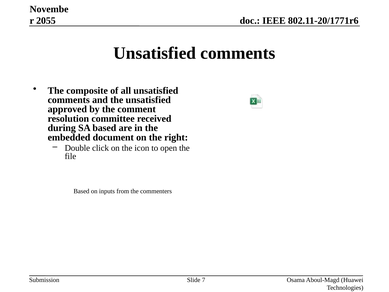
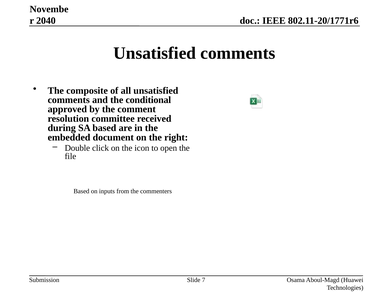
2055: 2055 -> 2040
the unsatisfied: unsatisfied -> conditional
